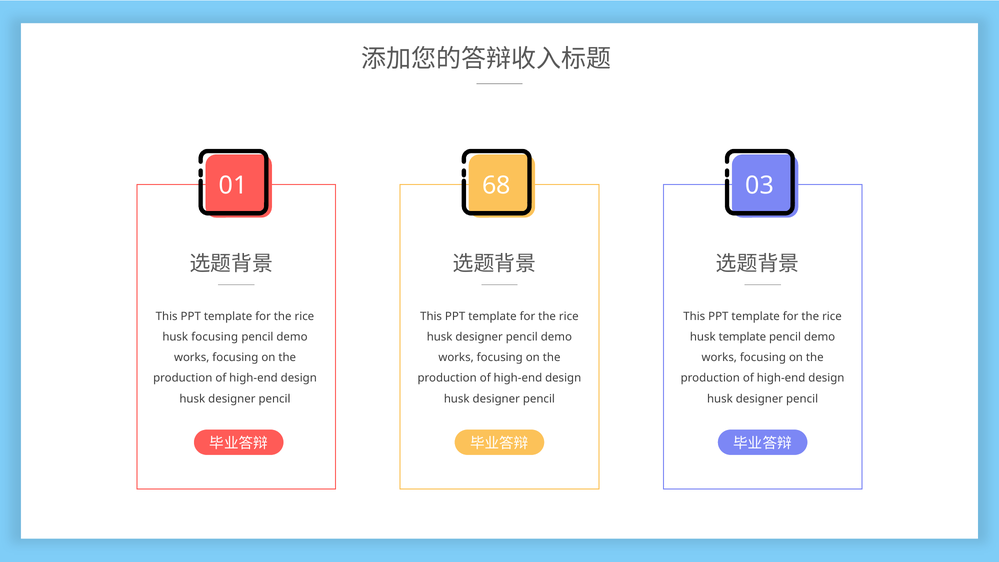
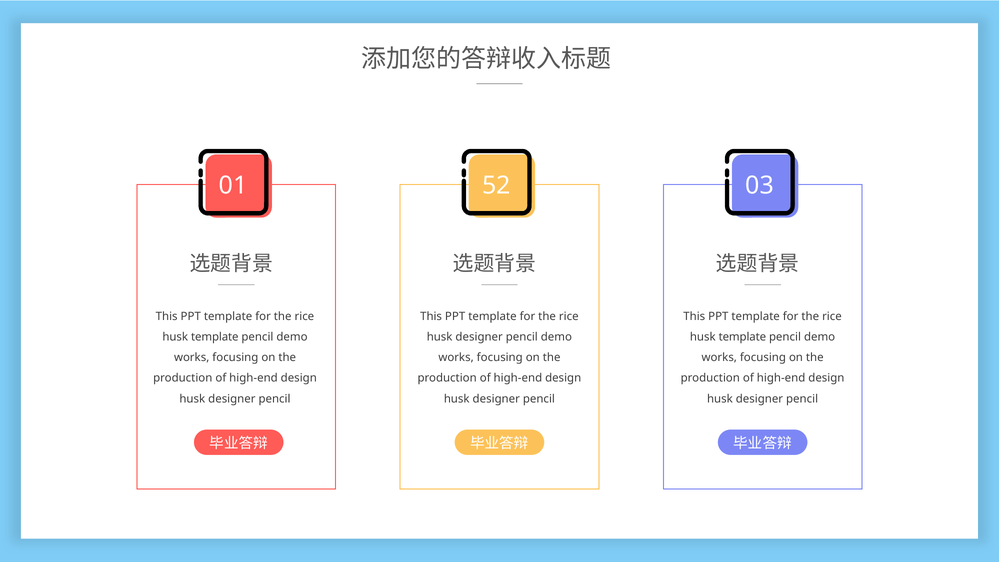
68: 68 -> 52
focusing at (215, 337): focusing -> template
